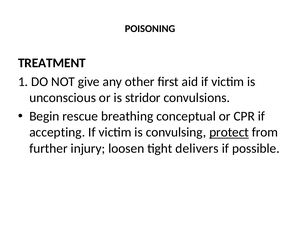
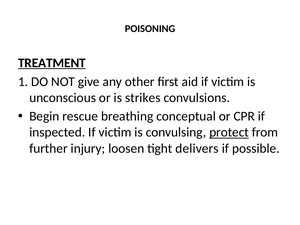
TREATMENT underline: none -> present
stridor: stridor -> strikes
accepting: accepting -> inspected
